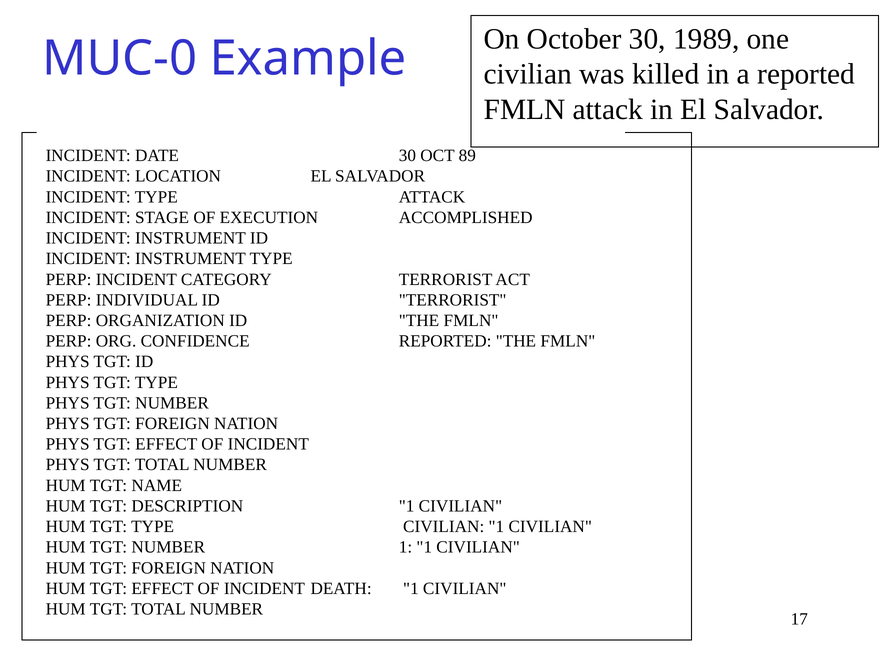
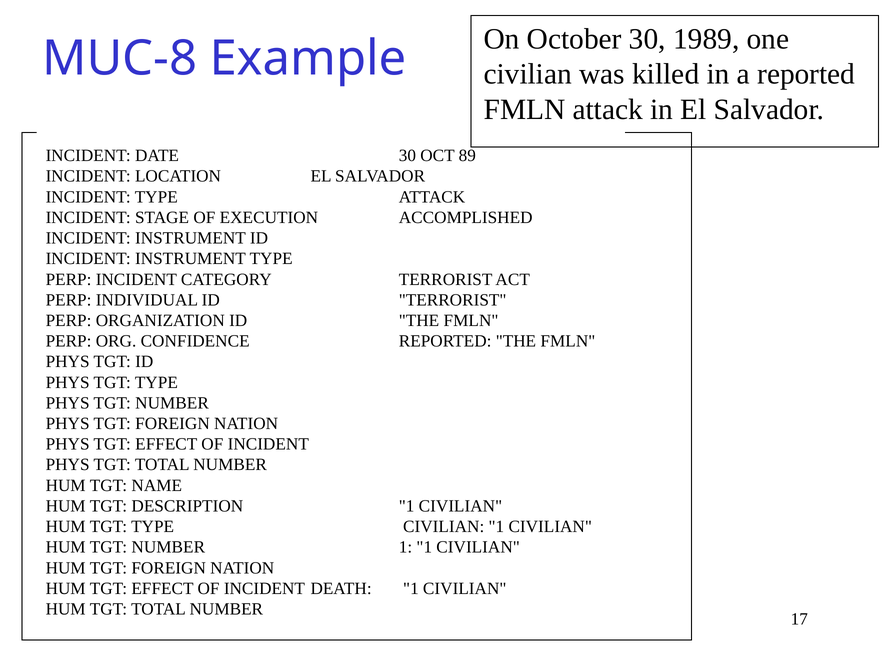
MUC-0: MUC-0 -> MUC-8
